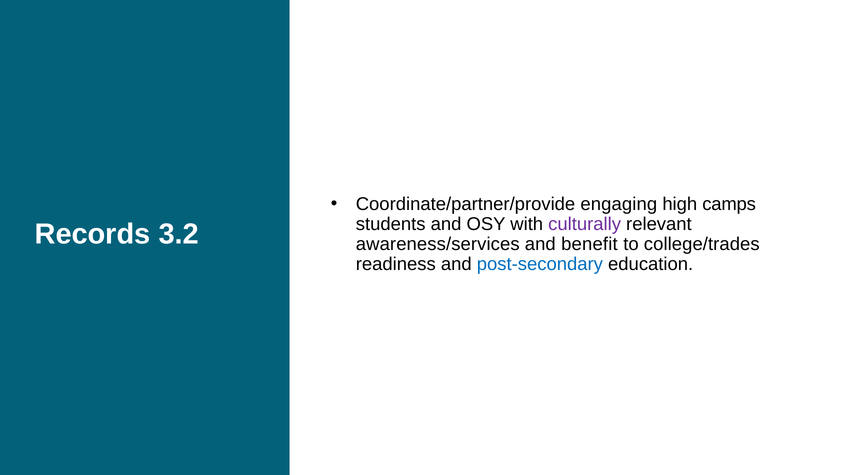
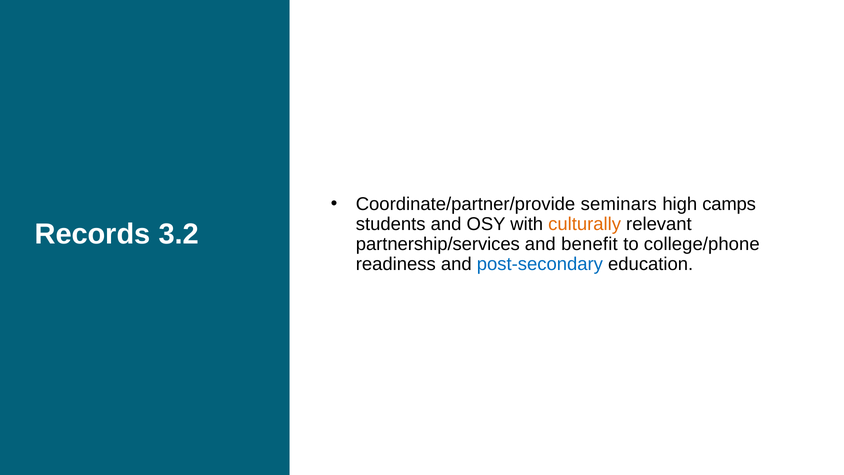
engaging: engaging -> seminars
culturally colour: purple -> orange
awareness/services: awareness/services -> partnership/services
college/trades: college/trades -> college/phone
